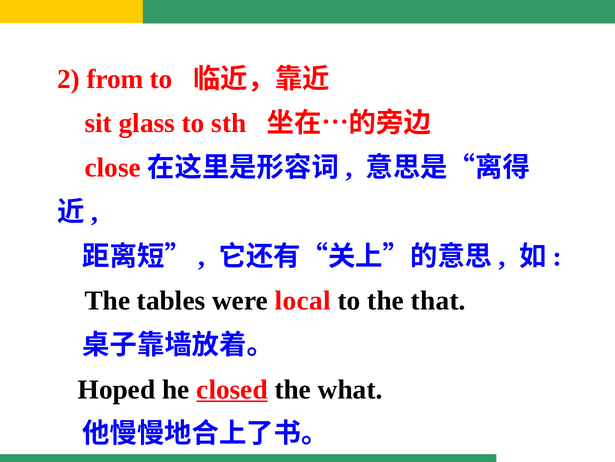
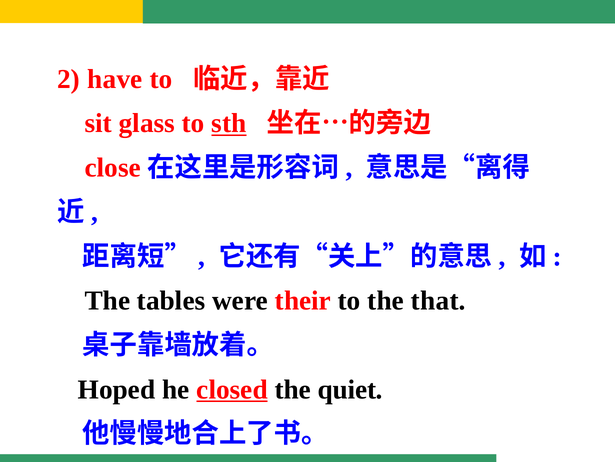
from: from -> have
sth underline: none -> present
local: local -> their
what: what -> quiet
